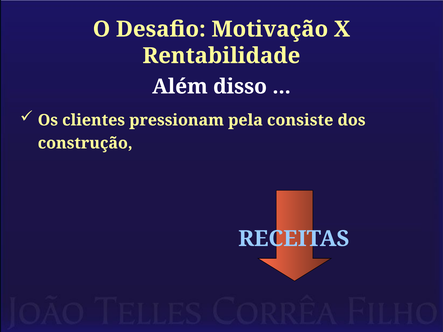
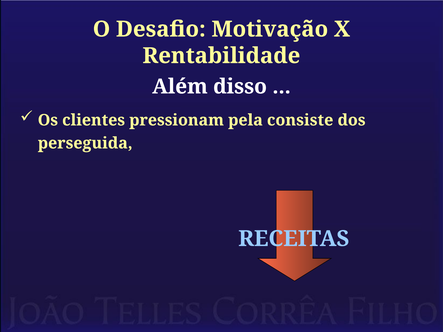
construção: construção -> perseguida
